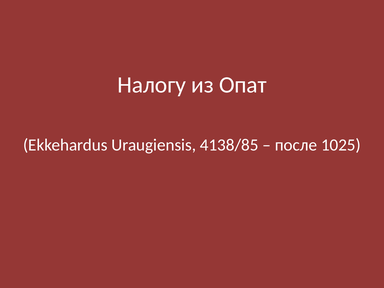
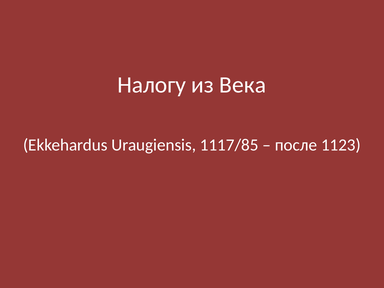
Опат: Опат -> Века
4138/85: 4138/85 -> 1117/85
1025: 1025 -> 1123
